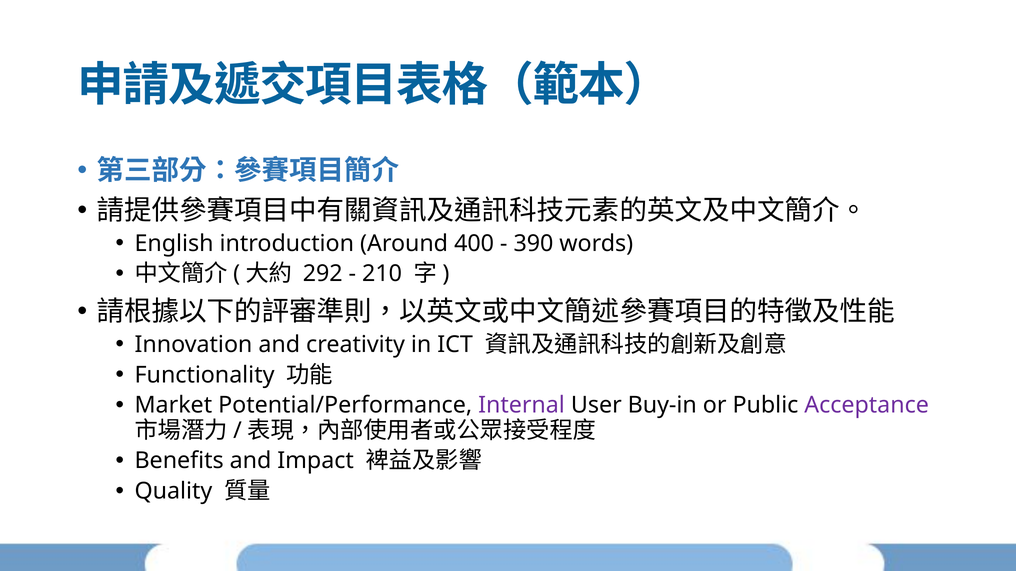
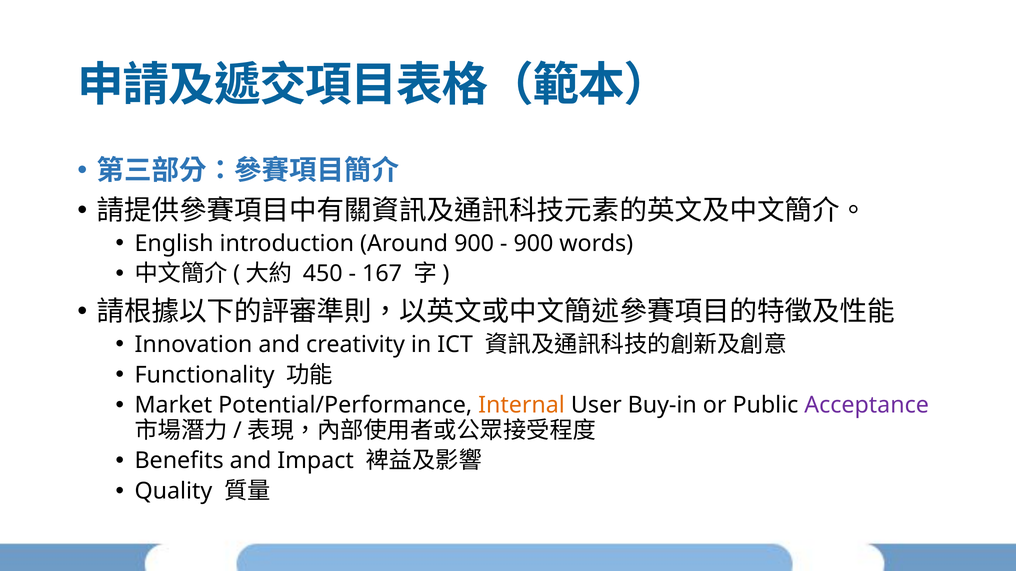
Around 400: 400 -> 900
390 at (533, 244): 390 -> 900
292: 292 -> 450
210: 210 -> 167
Internal colour: purple -> orange
